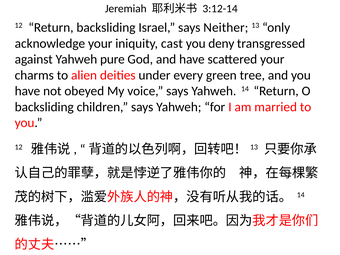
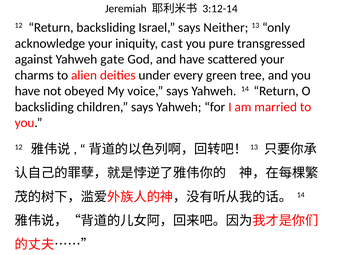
deny: deny -> pure
pure: pure -> gate
